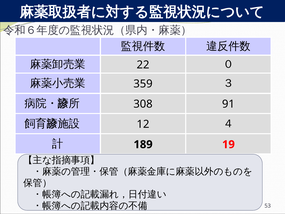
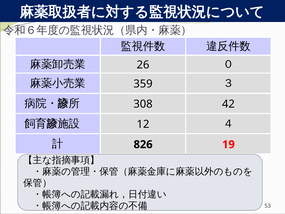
22: 22 -> 26
91: 91 -> 42
189: 189 -> 826
